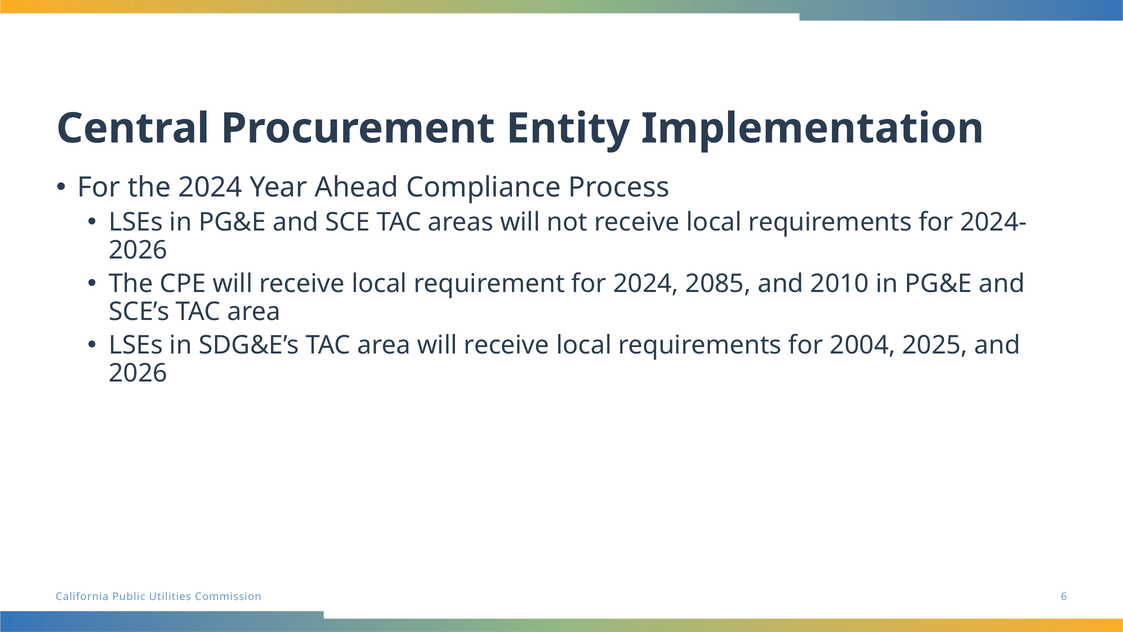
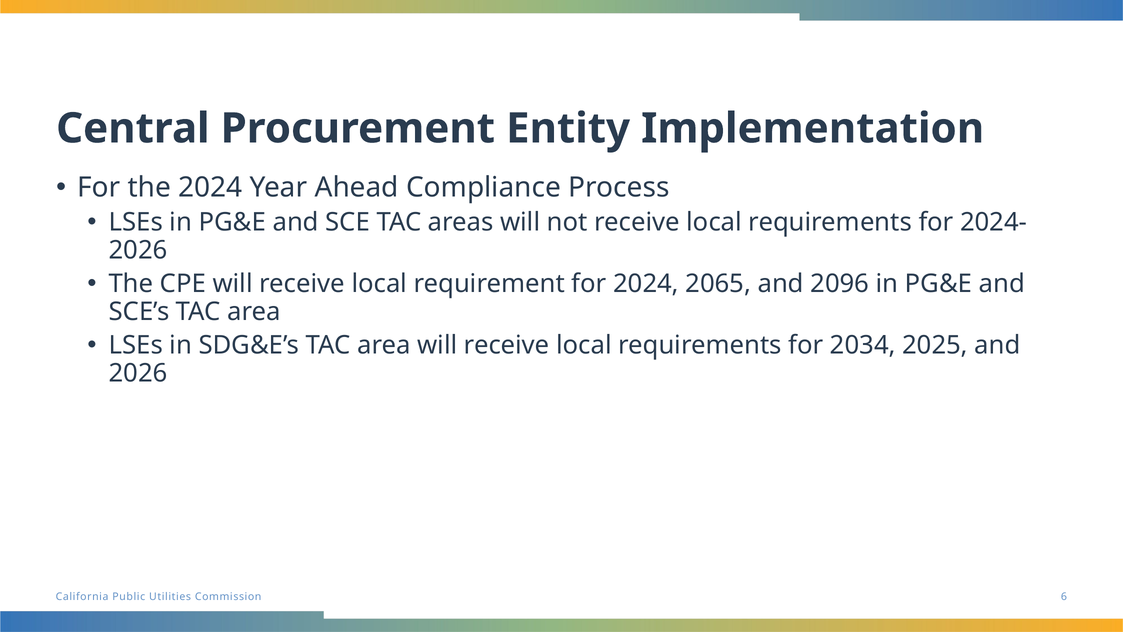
2085: 2085 -> 2065
2010: 2010 -> 2096
2004: 2004 -> 2034
